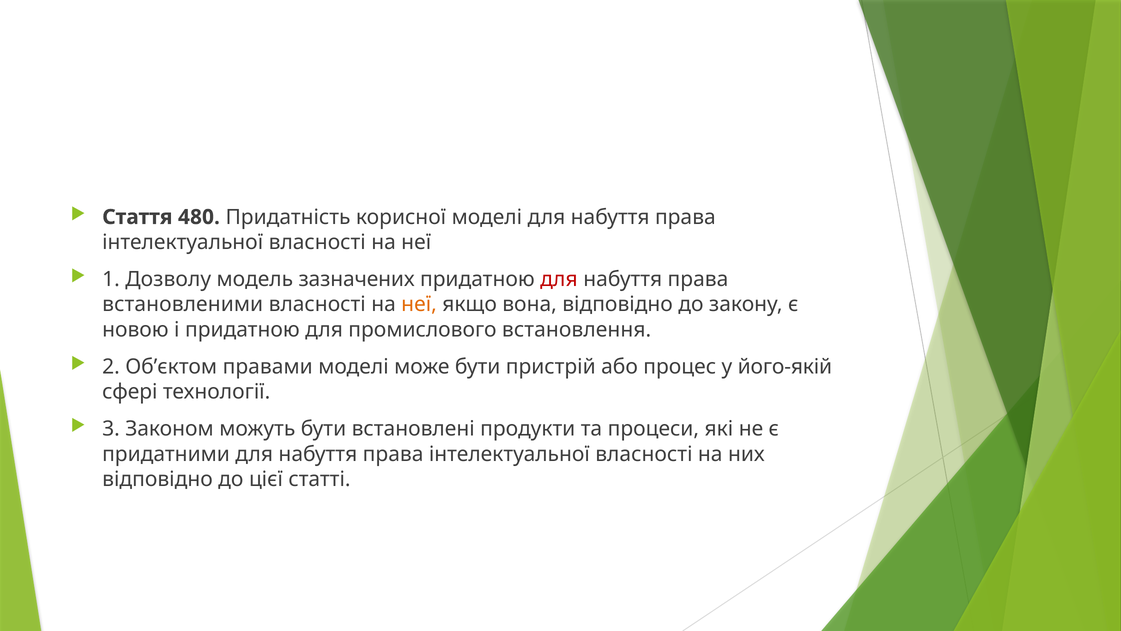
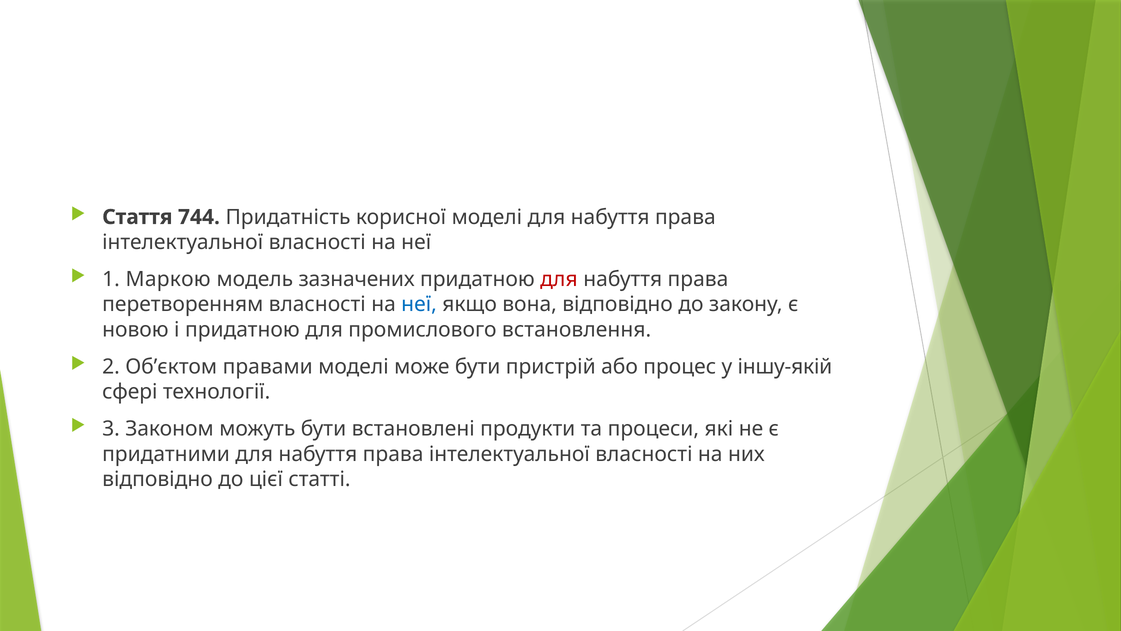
480: 480 -> 744
Дозволу: Дозволу -> Маркою
встановленими: встановленими -> перетворенням
неї at (419, 304) colour: orange -> blue
його-якій: його-якій -> іншу-якій
